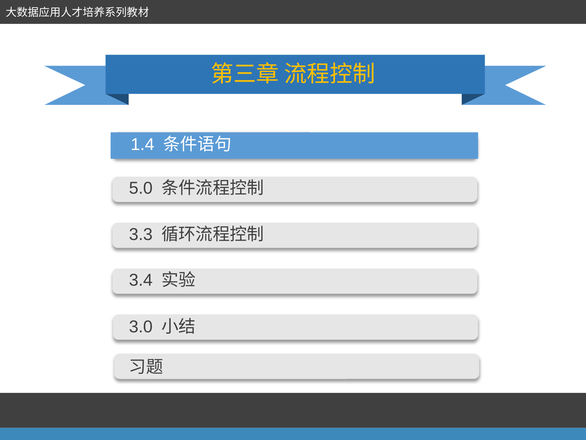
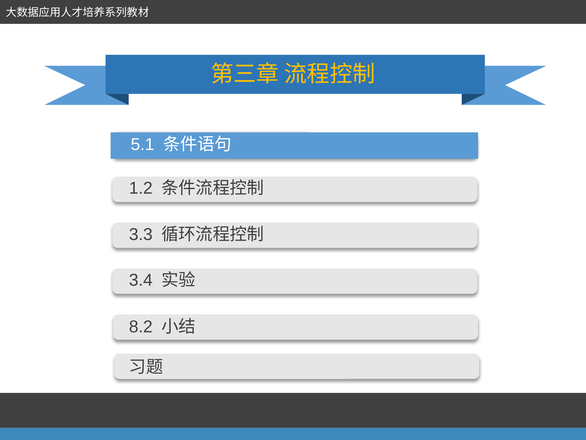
1.4: 1.4 -> 5.1
5.0: 5.0 -> 1.2
3.0: 3.0 -> 8.2
